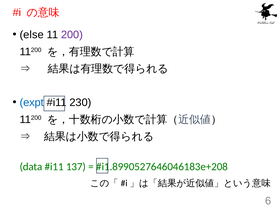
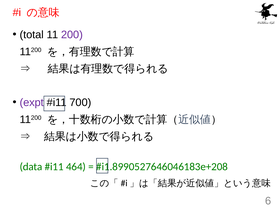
else: else -> total
expt colour: blue -> purple
230: 230 -> 700
137: 137 -> 464
